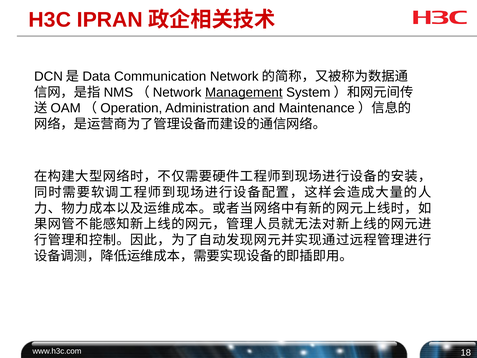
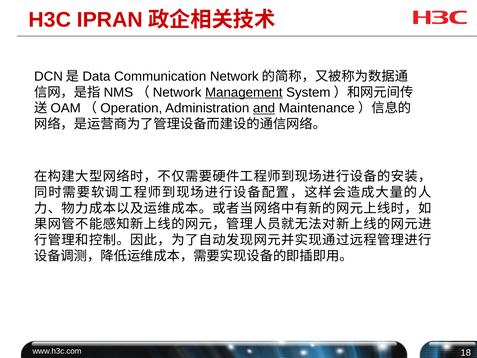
and underline: none -> present
